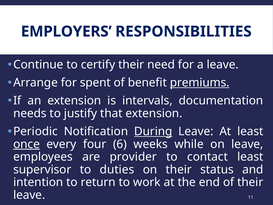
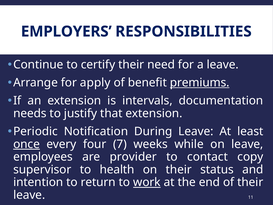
spent: spent -> apply
During underline: present -> none
6: 6 -> 7
contact least: least -> copy
duties: duties -> health
work underline: none -> present
